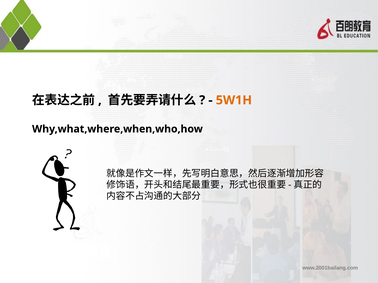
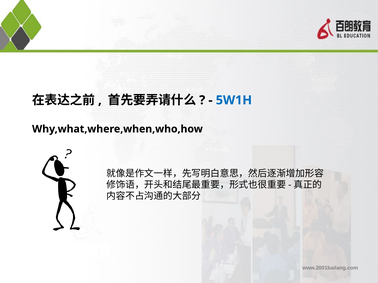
5W1H colour: orange -> blue
